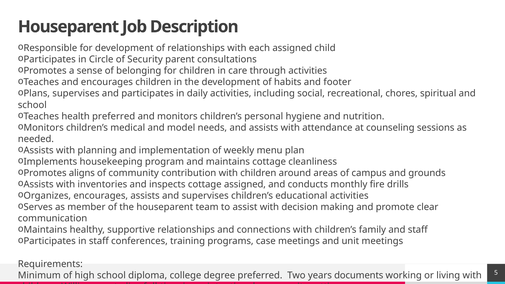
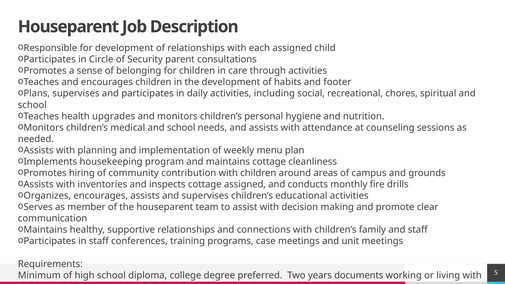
health preferred: preferred -> upgrades
medical and model: model -> school
aligns: aligns -> hiring
